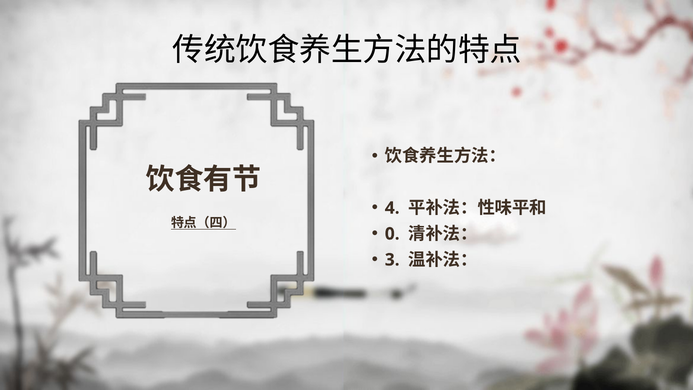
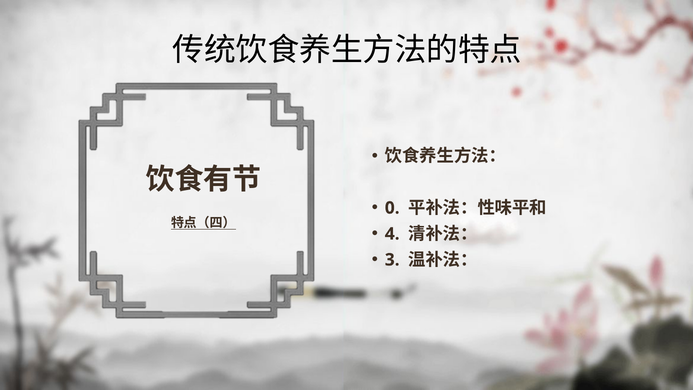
4: 4 -> 0
0: 0 -> 4
